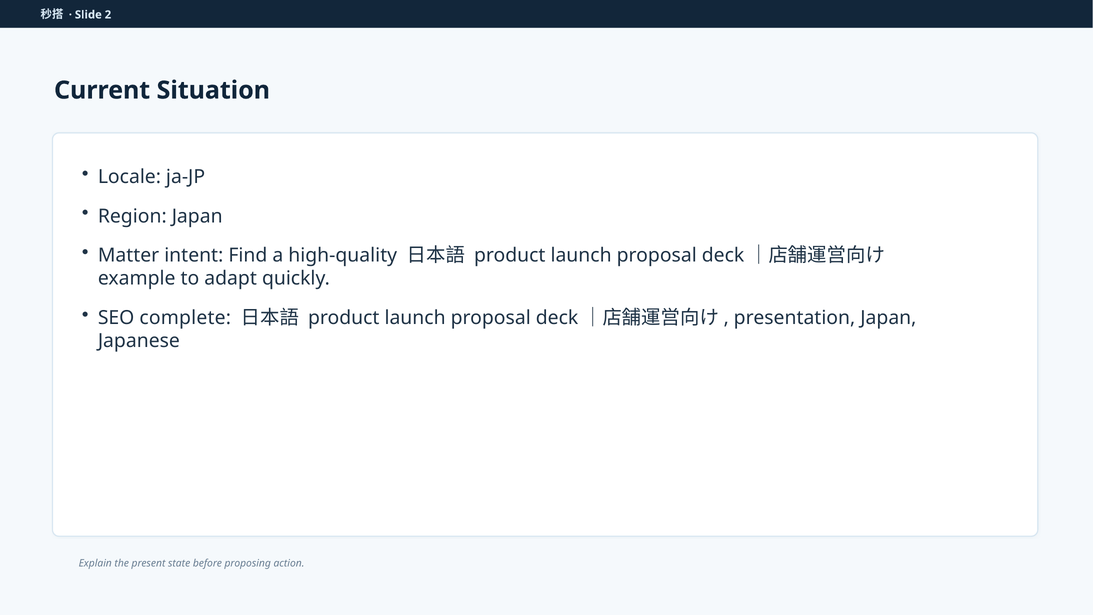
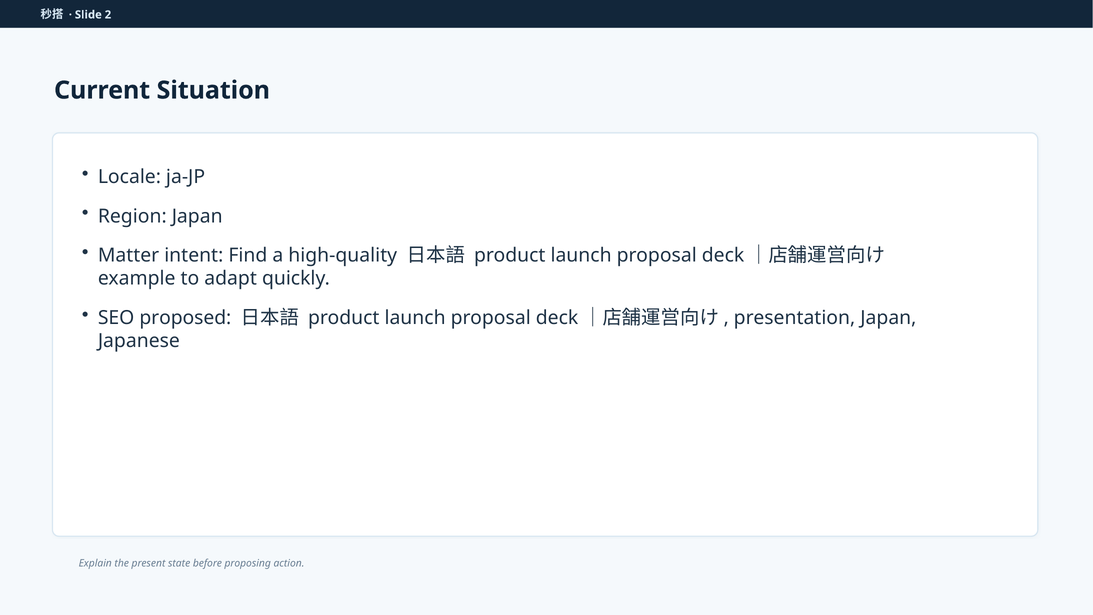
complete: complete -> proposed
